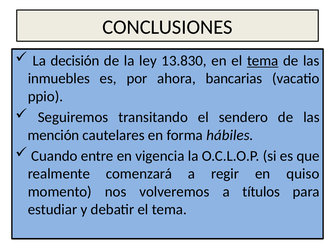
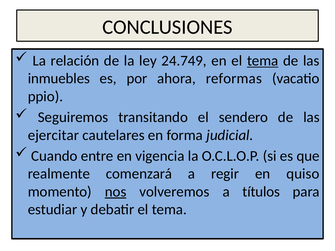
decisión: decisión -> relación
13.830: 13.830 -> 24.749
bancarias: bancarias -> reformas
mención: mención -> ejercitar
hábiles: hábiles -> judicial
nos underline: none -> present
